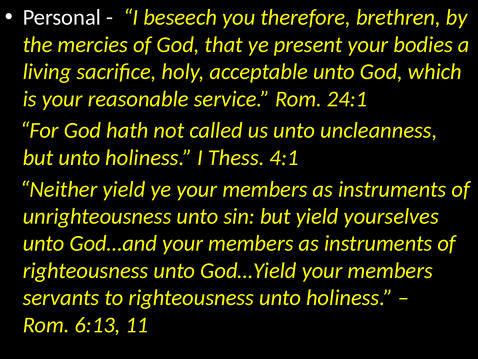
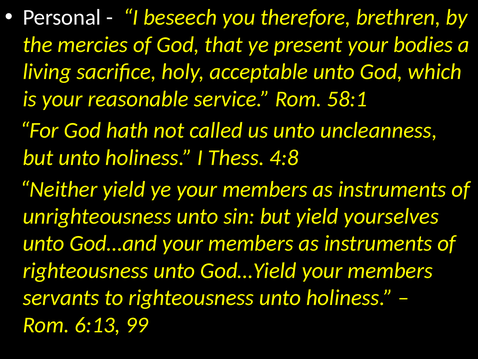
24:1: 24:1 -> 58:1
4:1: 4:1 -> 4:8
11: 11 -> 99
